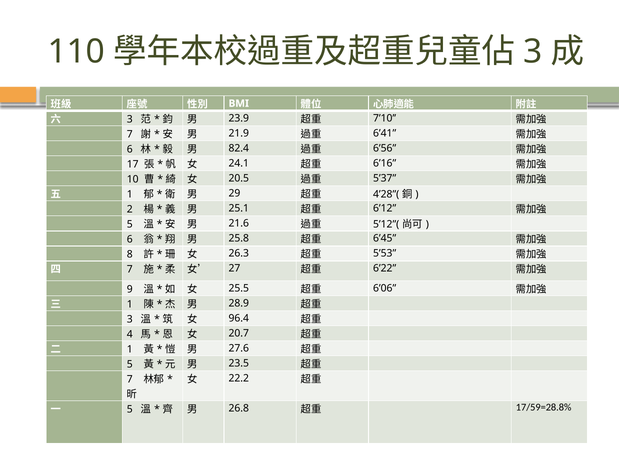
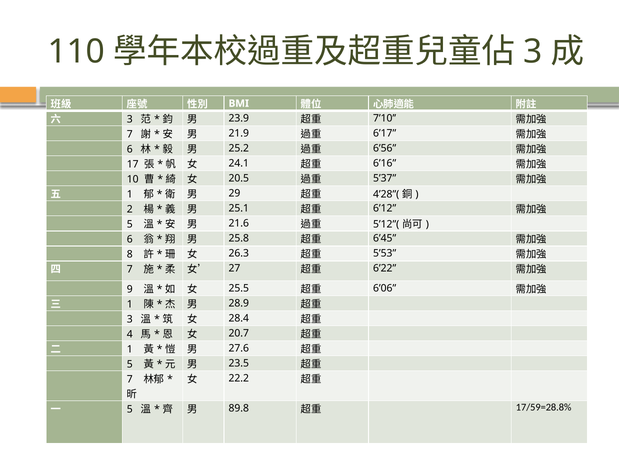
6’41: 6’41 -> 6’17
82.4: 82.4 -> 25.2
96.4: 96.4 -> 28.4
26.8: 26.8 -> 89.8
